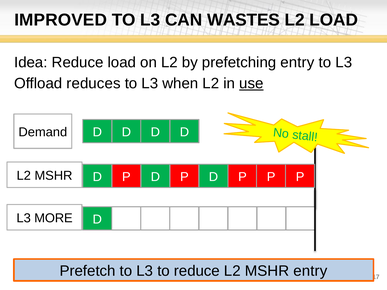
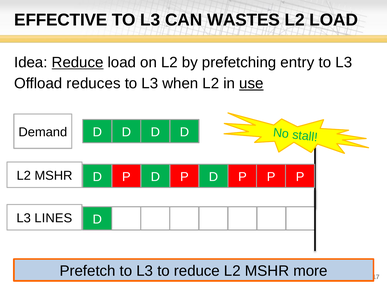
IMPROVED: IMPROVED -> EFFECTIVE
Reduce at (78, 62) underline: none -> present
MORE: MORE -> LINES
MSHR entry: entry -> more
